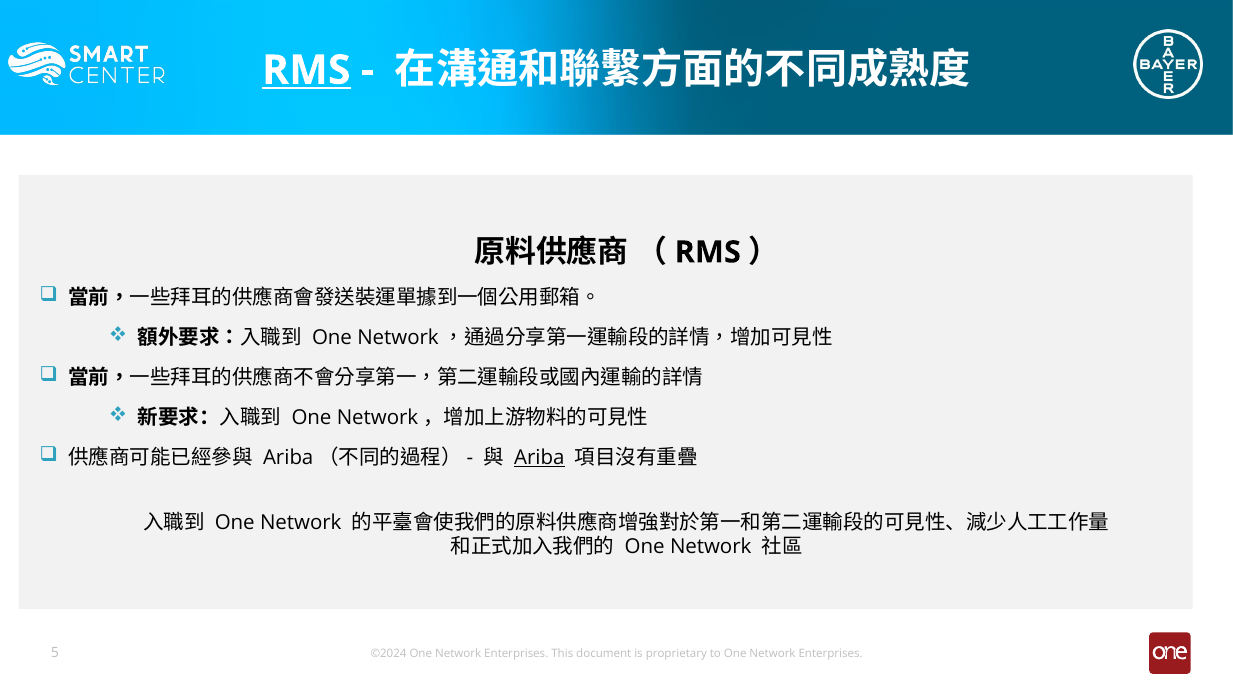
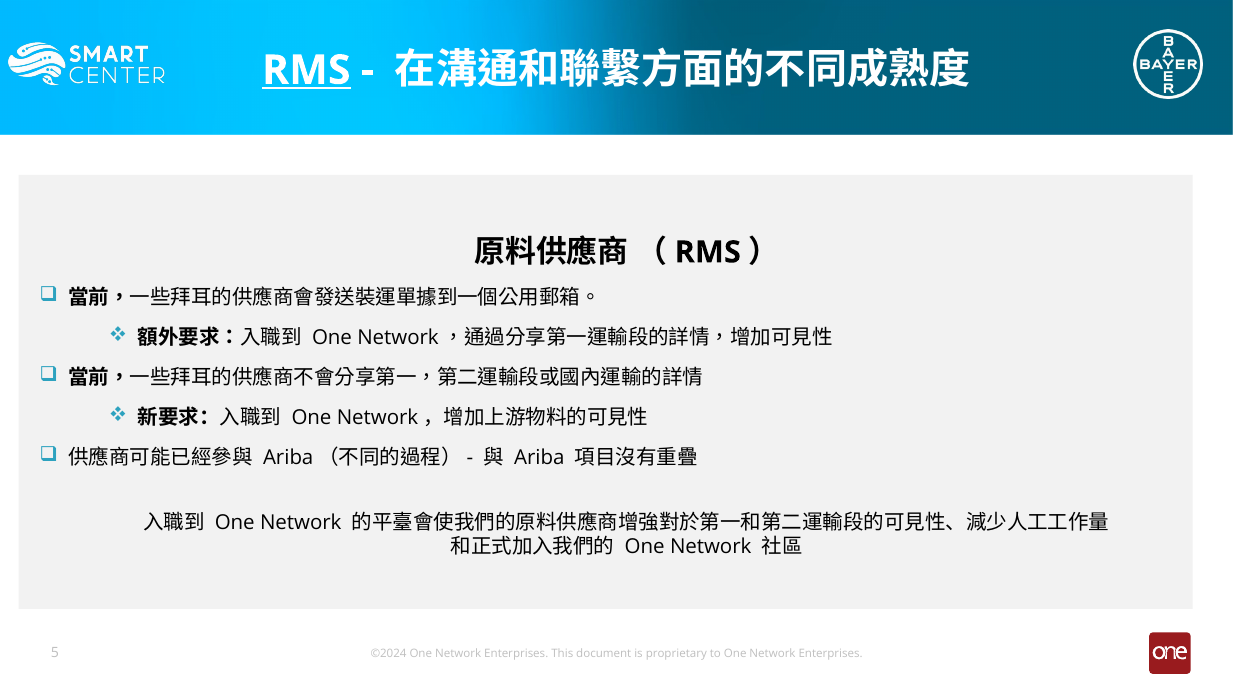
Ariba underline: present -> none
